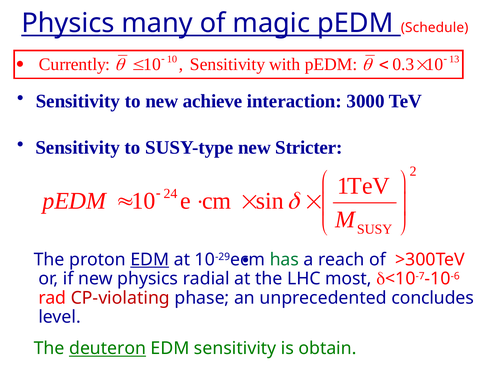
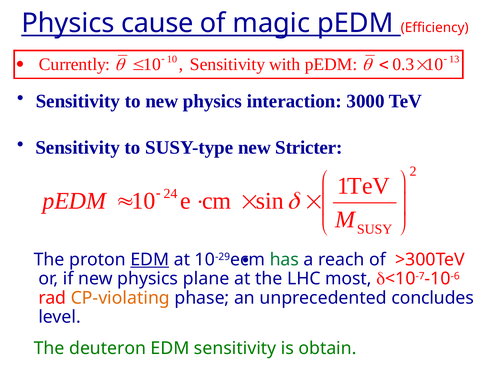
many: many -> cause
Schedule: Schedule -> Efficiency
to new achieve: achieve -> physics
radial: radial -> plane
CP-violating colour: red -> orange
deuteron underline: present -> none
